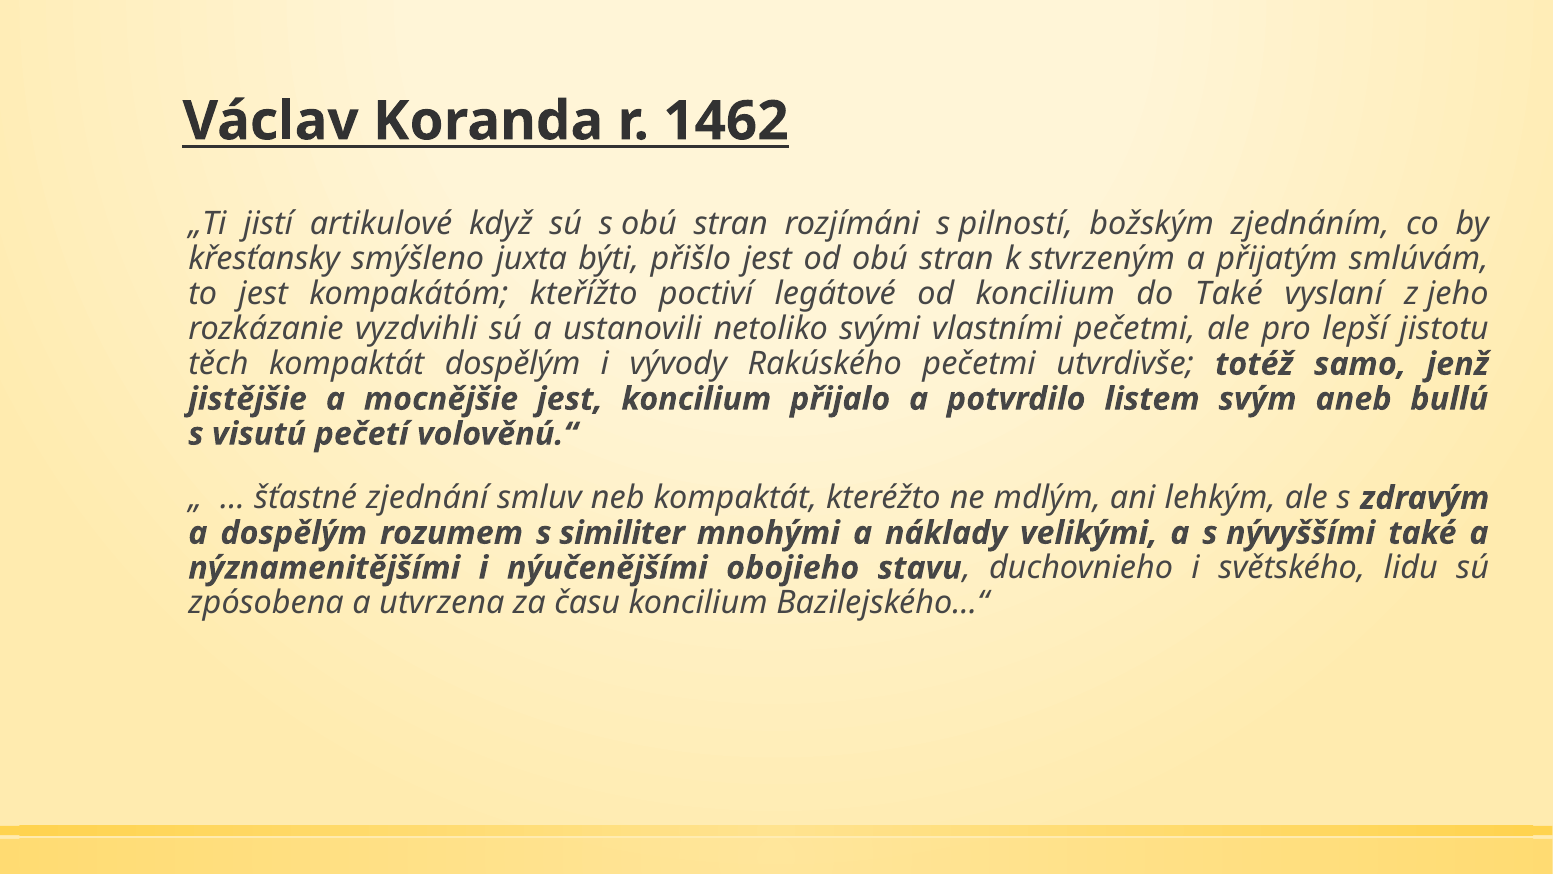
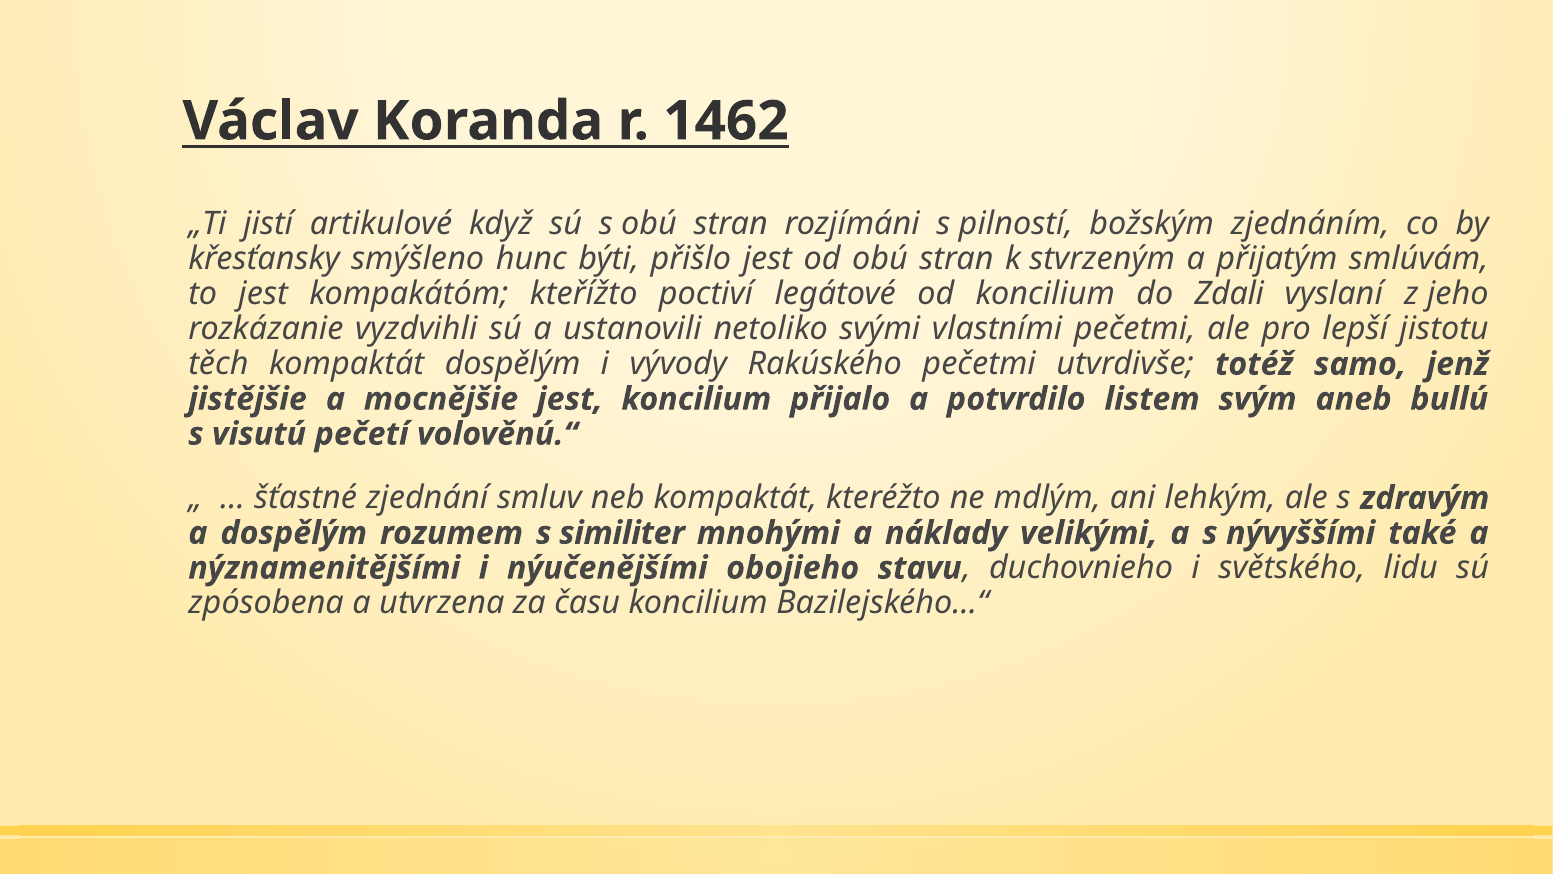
juxta: juxta -> hunc
do Také: Také -> Zdali
